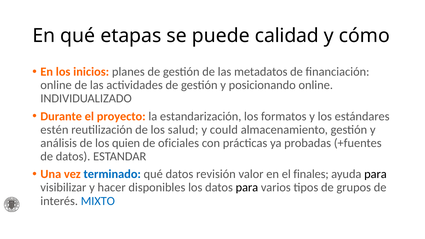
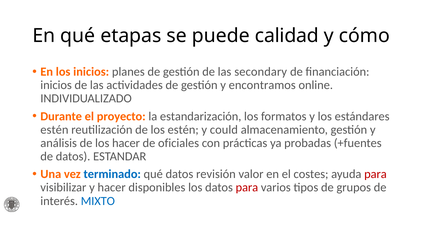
metadatos: metadatos -> secondary
online at (56, 85): online -> inicios
posicionando: posicionando -> encontramos
los salud: salud -> estén
los quien: quien -> hacer
finales: finales -> costes
para at (375, 174) colour: black -> red
para at (247, 188) colour: black -> red
